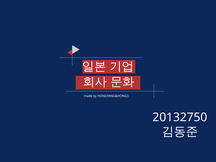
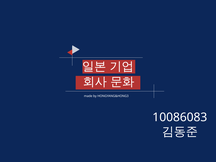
20132750: 20132750 -> 10086083
